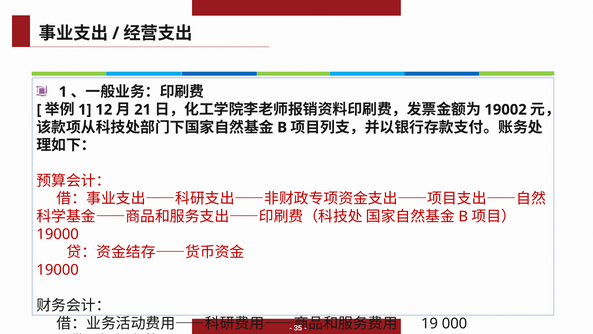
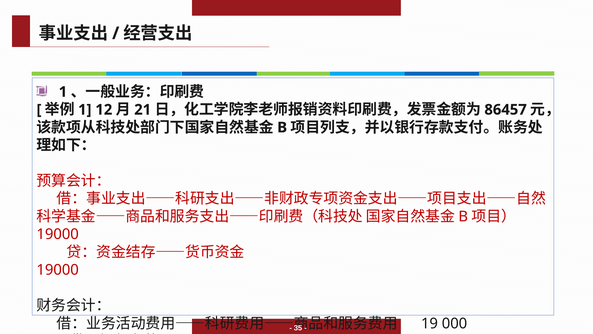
19002: 19002 -> 86457
